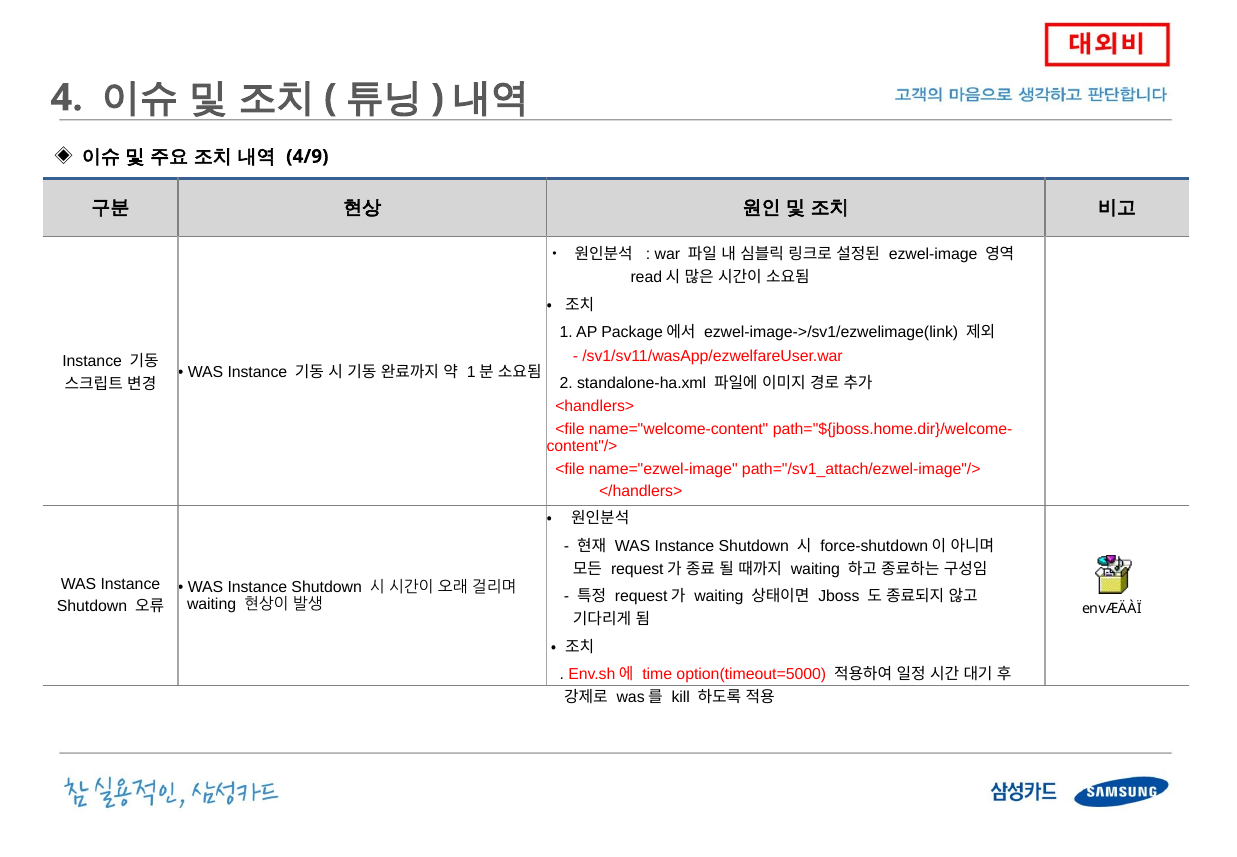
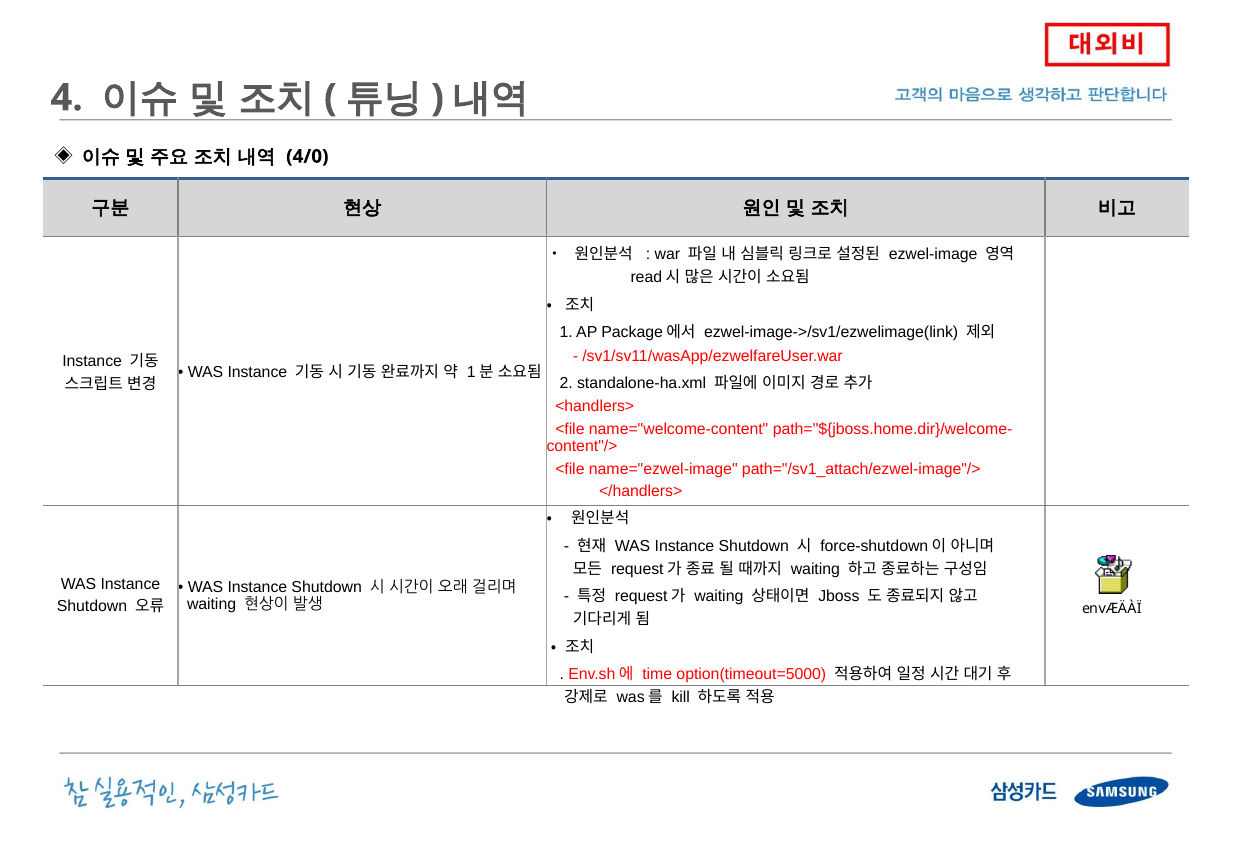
4/9: 4/9 -> 4/0
